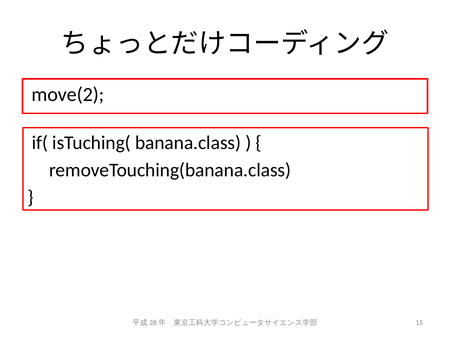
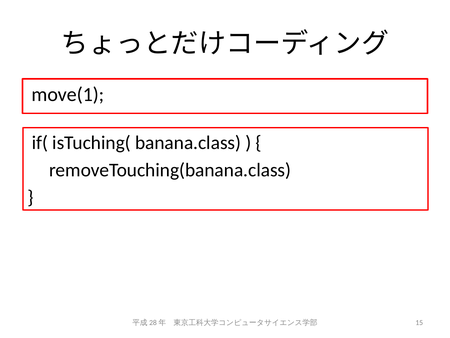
move(2: move(2 -> move(1
